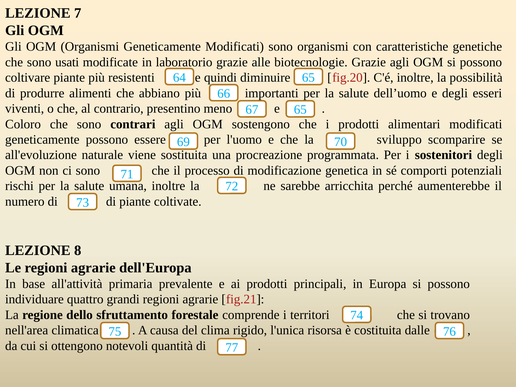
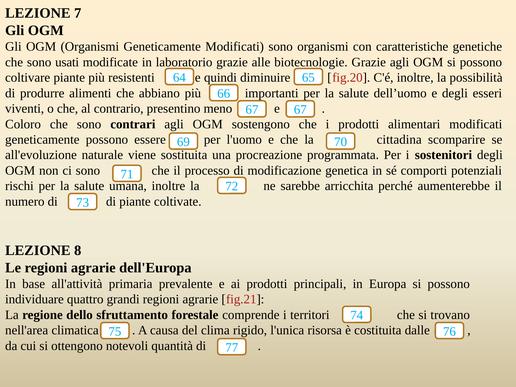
67 65: 65 -> 67
sviluppo: sviluppo -> cittadina
